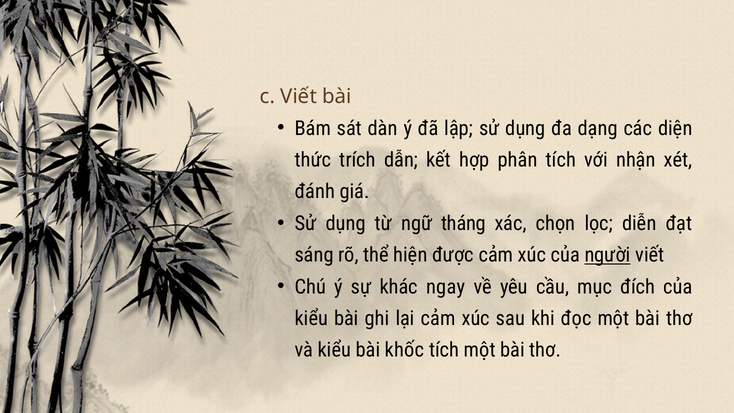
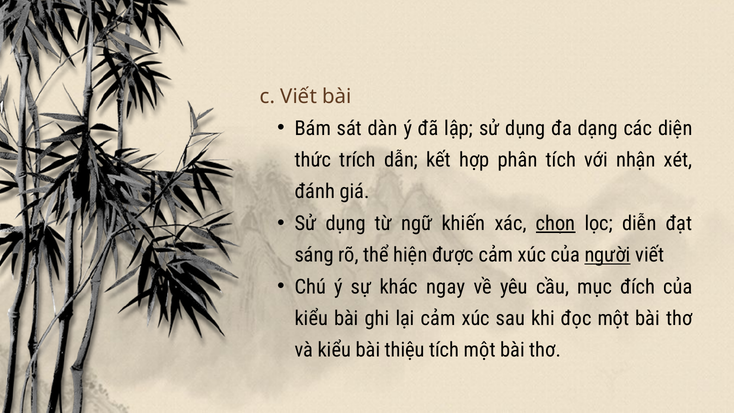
tháng: tháng -> khiến
chọn underline: none -> present
khốc: khốc -> thiệu
